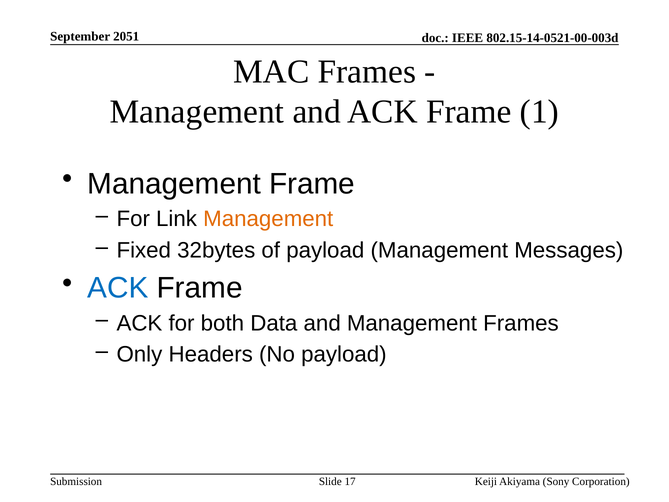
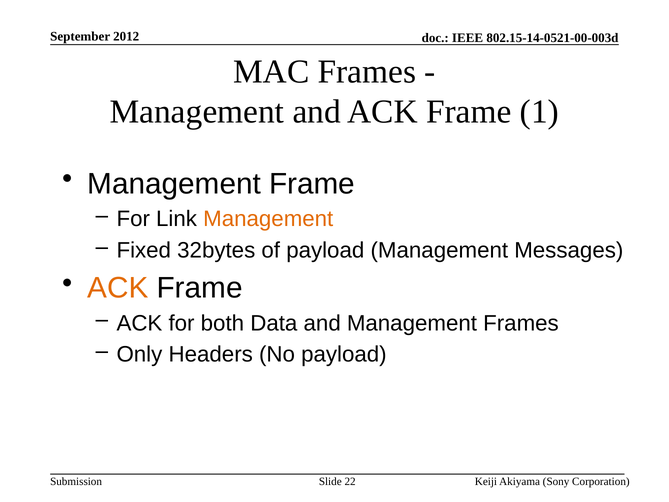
2051: 2051 -> 2012
ACK at (118, 288) colour: blue -> orange
17: 17 -> 22
